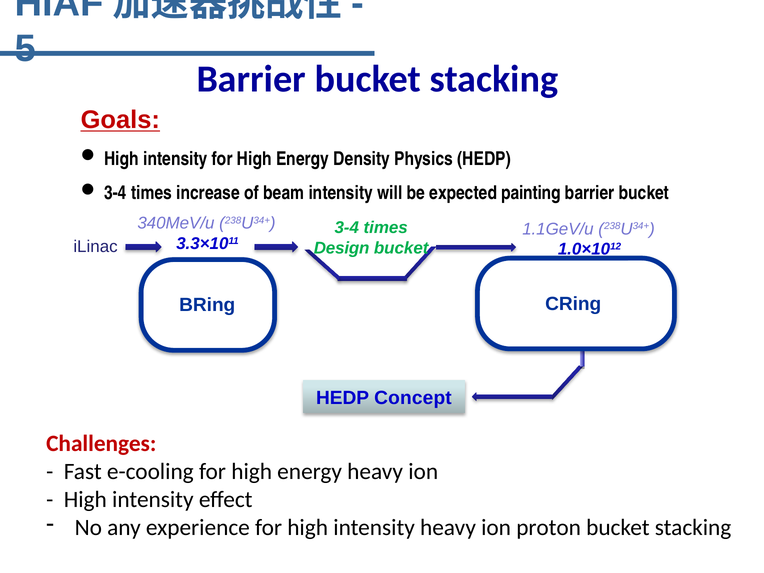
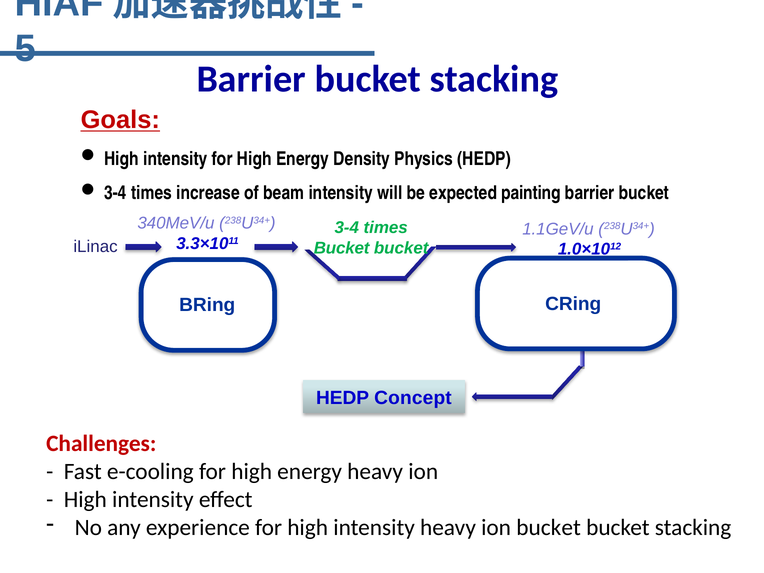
Design at (342, 248): Design -> Bucket
ion proton: proton -> bucket
